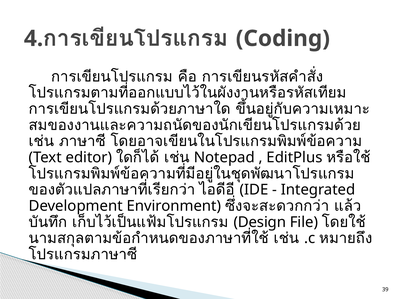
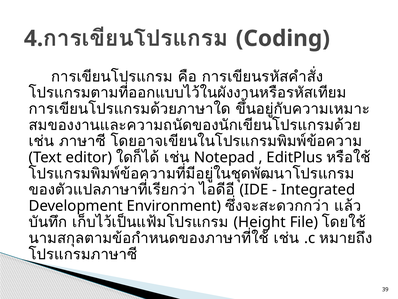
Design: Design -> Height
